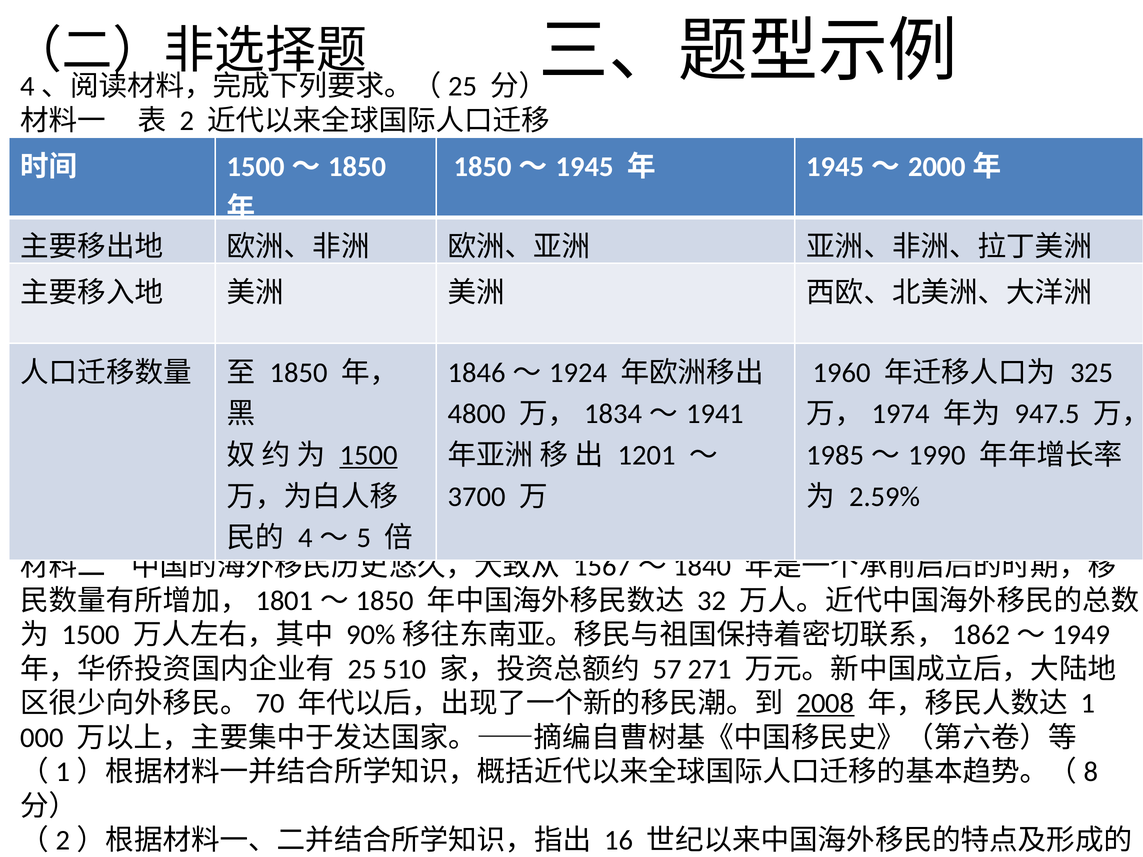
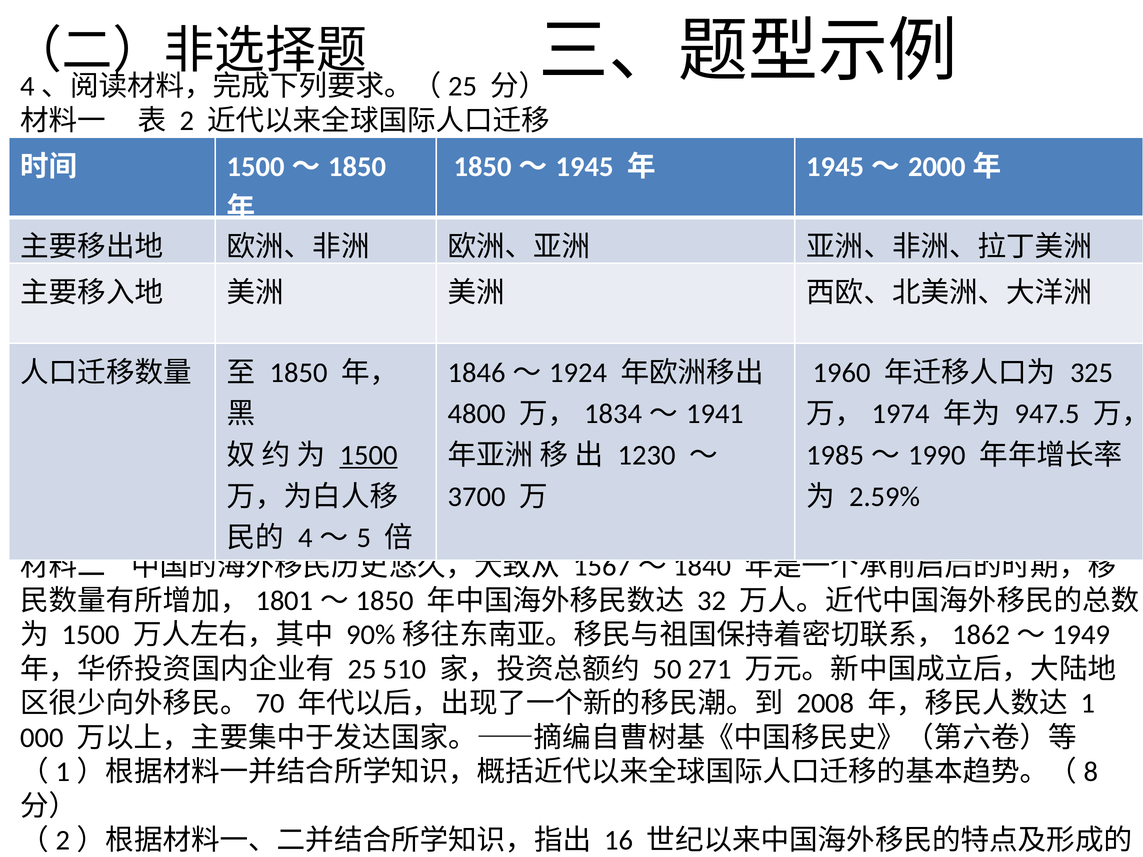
1201: 1201 -> 1230
57: 57 -> 50
2008 underline: present -> none
